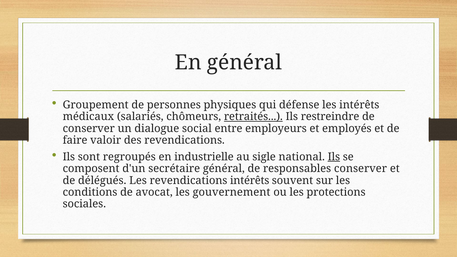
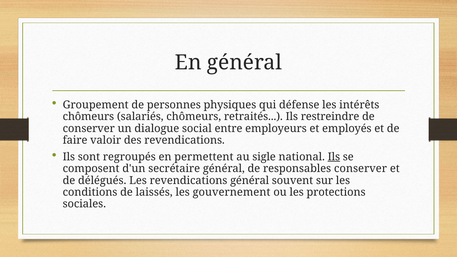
médicaux at (88, 117): médicaux -> chômeurs
retraités underline: present -> none
industrielle: industrielle -> permettent
revendications intérêts: intérêts -> général
avocat: avocat -> laissés
